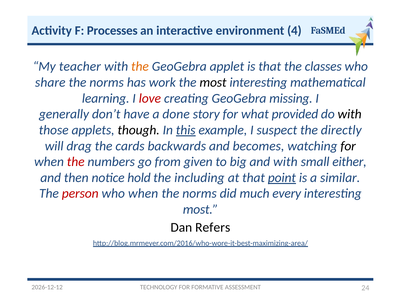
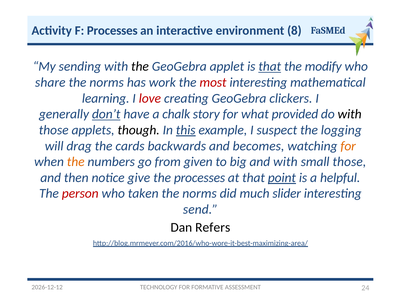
4: 4 -> 8
teacher: teacher -> sending
the at (140, 66) colour: orange -> black
that at (270, 66) underline: none -> present
classes: classes -> modify
most at (213, 82) colour: black -> red
missing: missing -> clickers
don’t underline: none -> present
done: done -> chalk
directly: directly -> logging
for at (348, 146) colour: black -> orange
the at (76, 162) colour: red -> orange
small either: either -> those
hold: hold -> give
the including: including -> processes
similar: similar -> helpful
who when: when -> taken
every: every -> slider
most at (201, 209): most -> send
